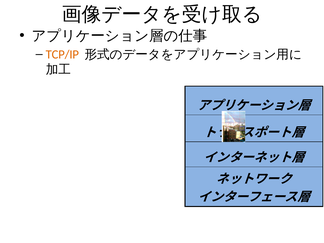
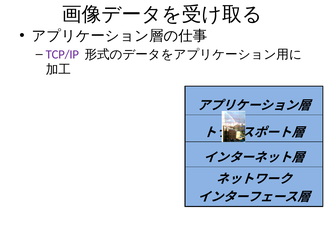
TCP/IP colour: orange -> purple
